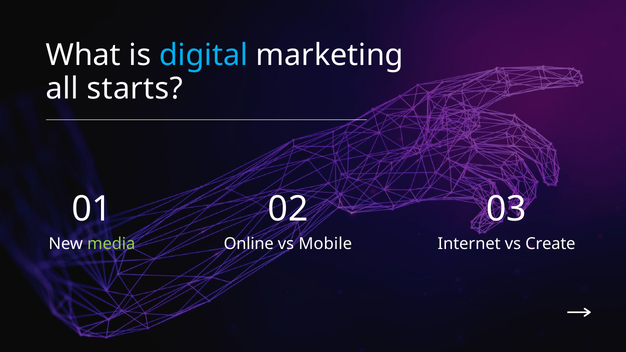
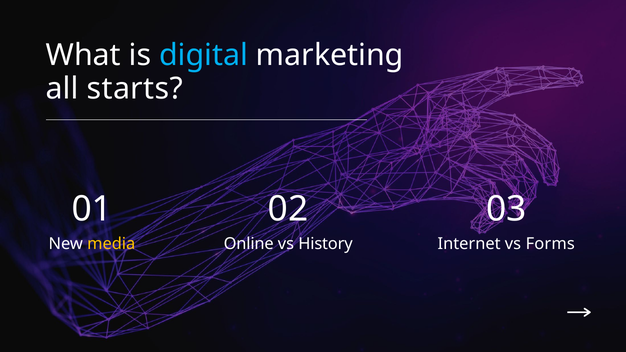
media colour: light green -> yellow
Mobile: Mobile -> History
Create: Create -> Forms
